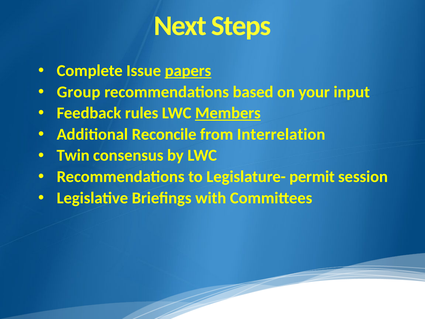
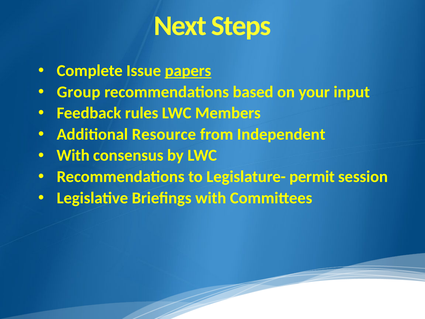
Members underline: present -> none
Reconcile: Reconcile -> Resource
Interrelation: Interrelation -> Independent
Twin at (73, 155): Twin -> With
